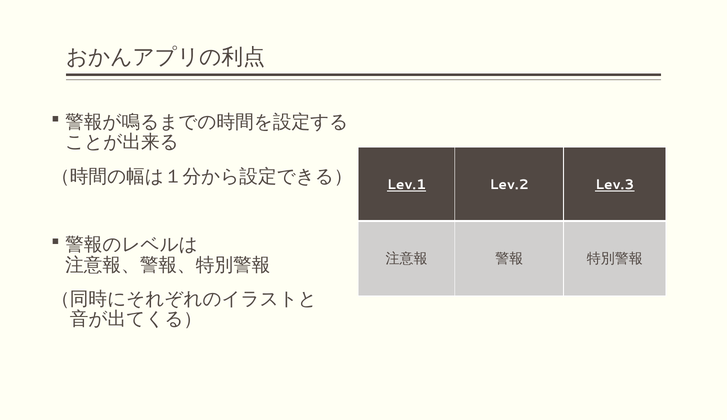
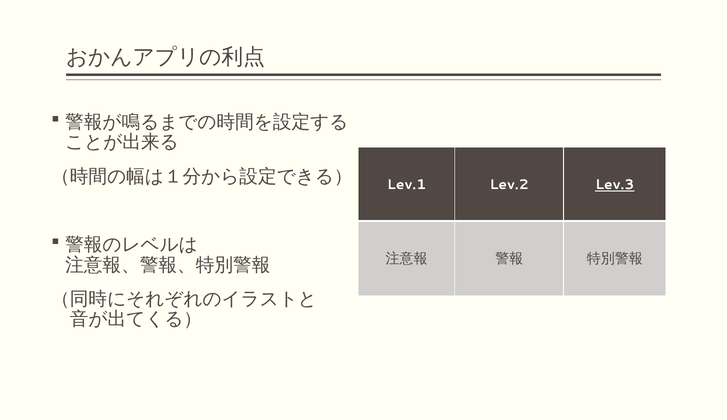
Lev.1 underline: present -> none
